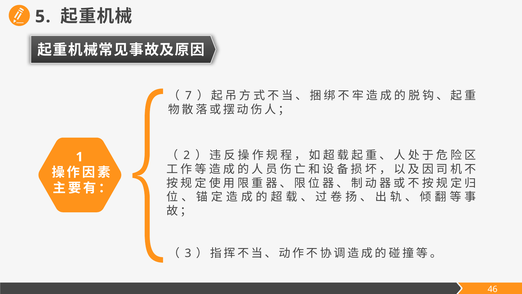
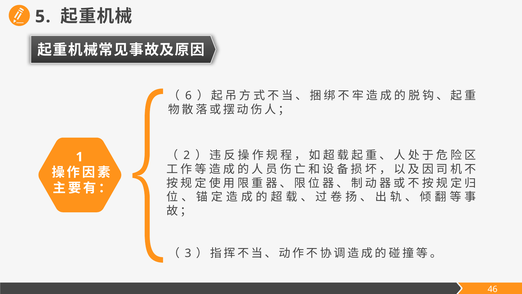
7: 7 -> 6
